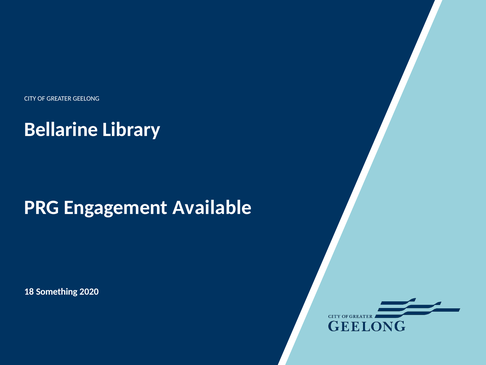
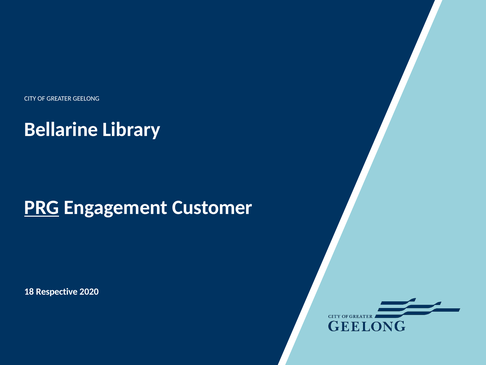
PRG underline: none -> present
Available: Available -> Customer
Something: Something -> Respective
